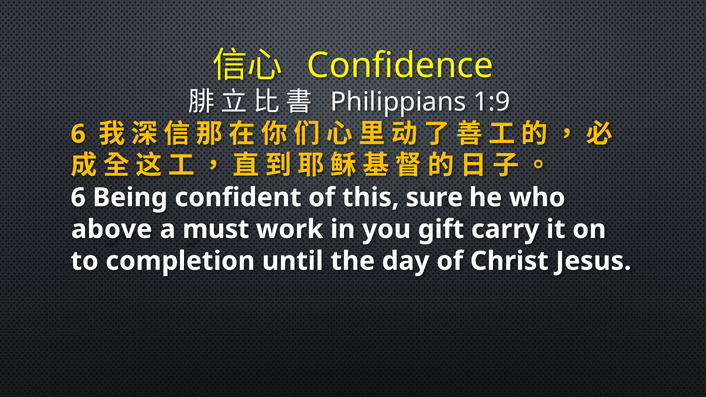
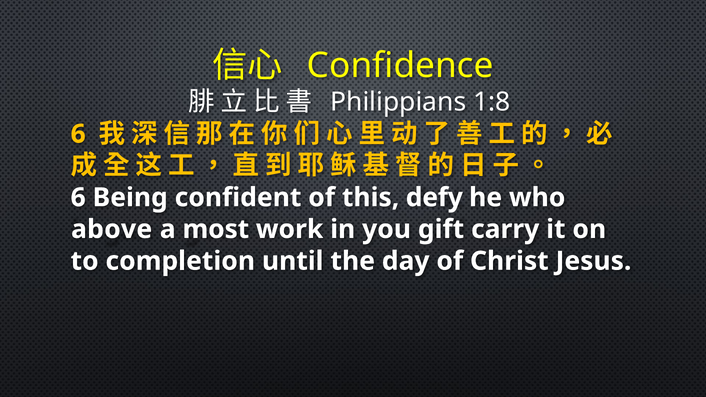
1:9: 1:9 -> 1:8
sure: sure -> defy
must: must -> most
